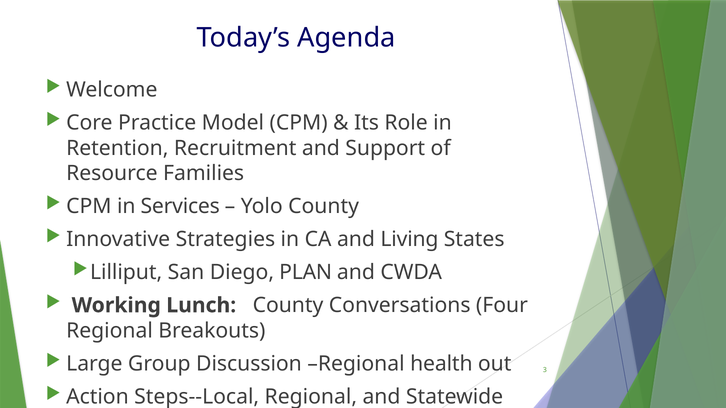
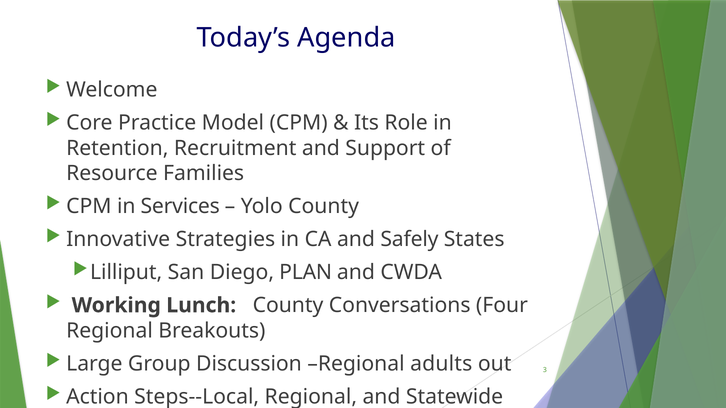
Living: Living -> Safely
health: health -> adults
